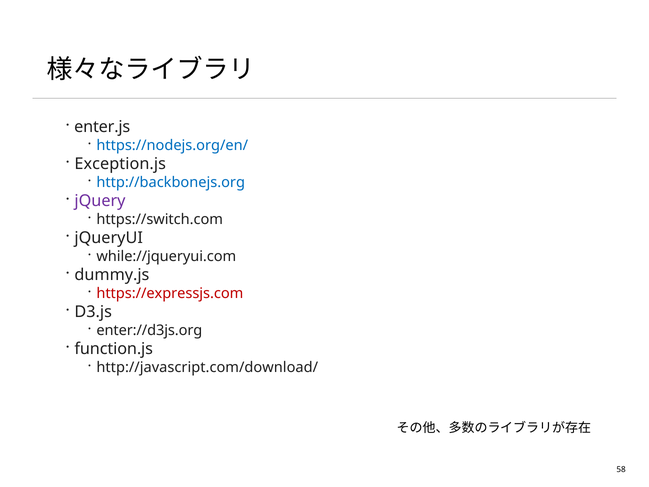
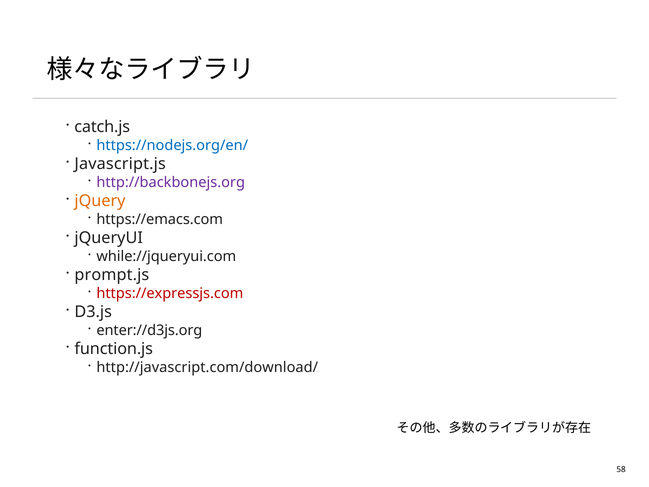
enter.js: enter.js -> catch.js
Exception.js: Exception.js -> Javascript.js
http://backbonejs.org colour: blue -> purple
jQuery colour: purple -> orange
https://switch.com: https://switch.com -> https://emacs.com
dummy.js: dummy.js -> prompt.js
